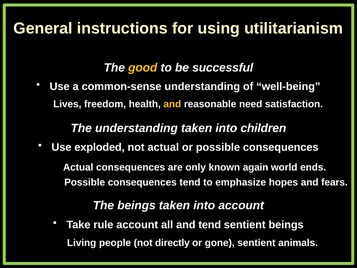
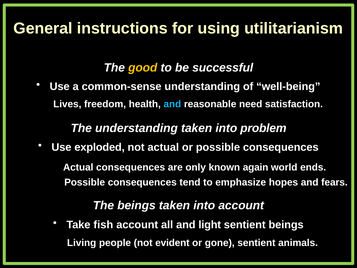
and at (172, 104) colour: yellow -> light blue
children: children -> problem
rule: rule -> fish
and tend: tend -> light
directly: directly -> evident
